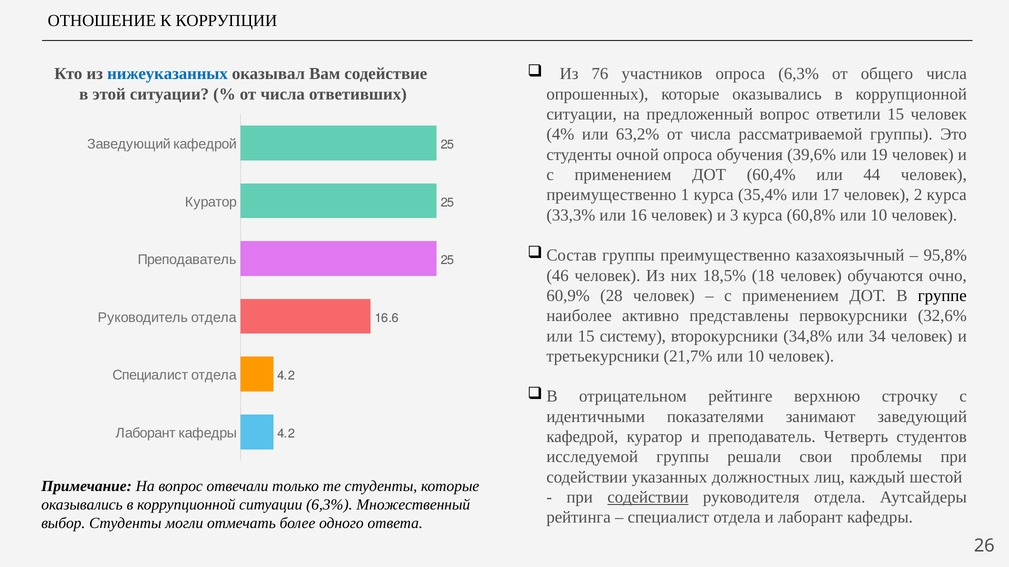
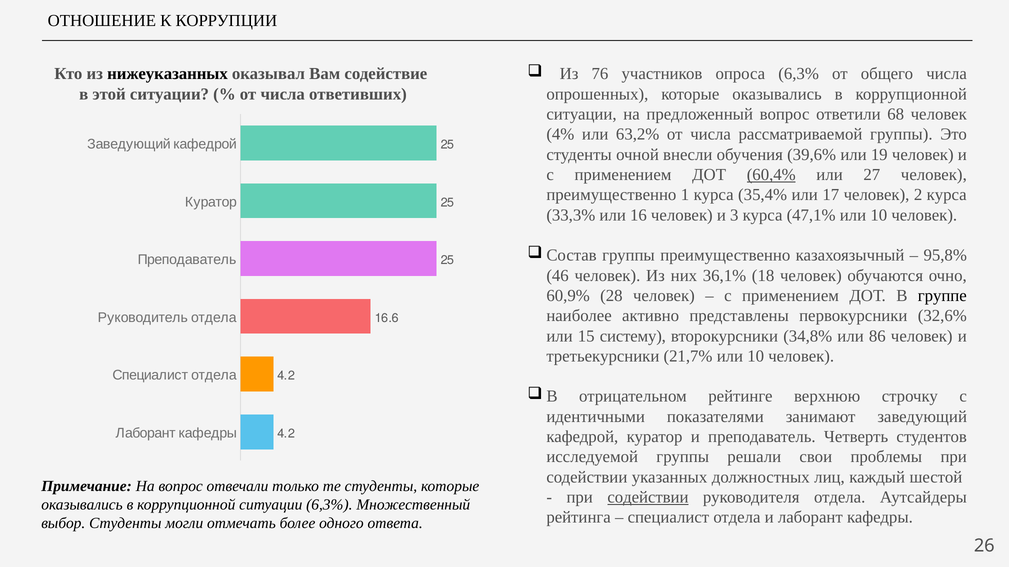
нижеуказанных colour: blue -> black
ответили 15: 15 -> 68
очной опроса: опроса -> внесли
60,4% underline: none -> present
44: 44 -> 27
60,8%: 60,8% -> 47,1%
18,5%: 18,5% -> 36,1%
34: 34 -> 86
